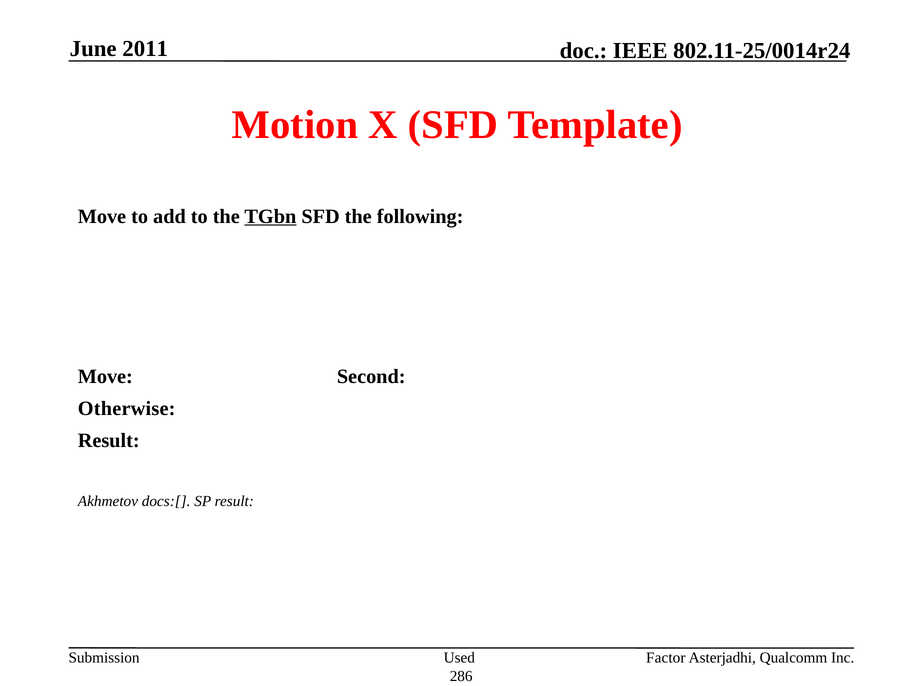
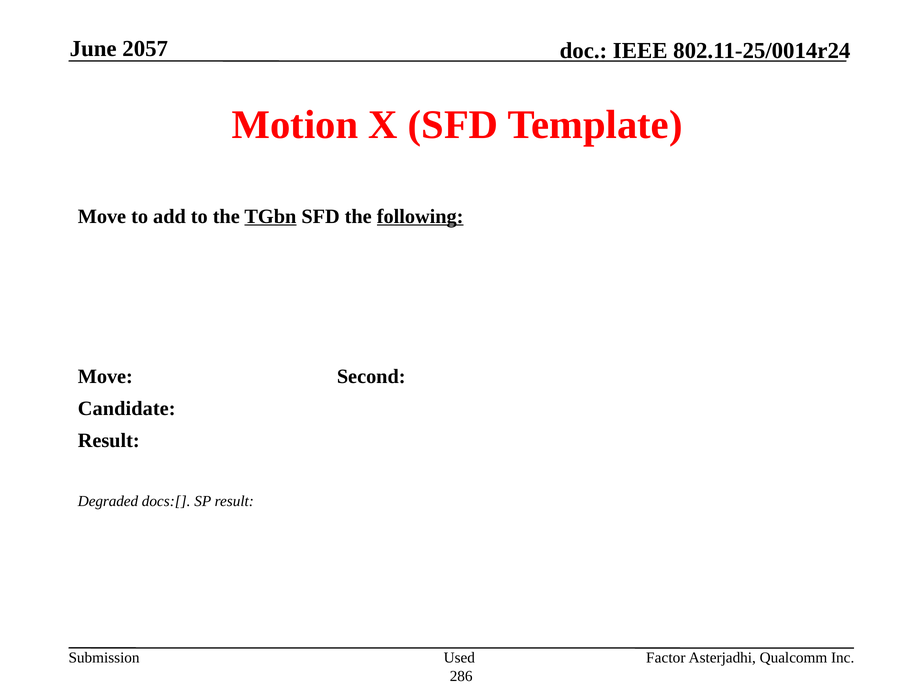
2011: 2011 -> 2057
following underline: none -> present
Otherwise: Otherwise -> Candidate
Akhmetov: Akhmetov -> Degraded
